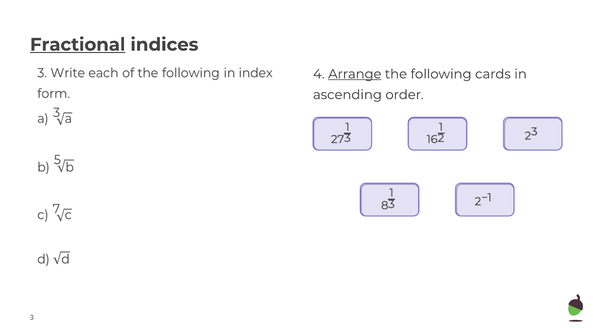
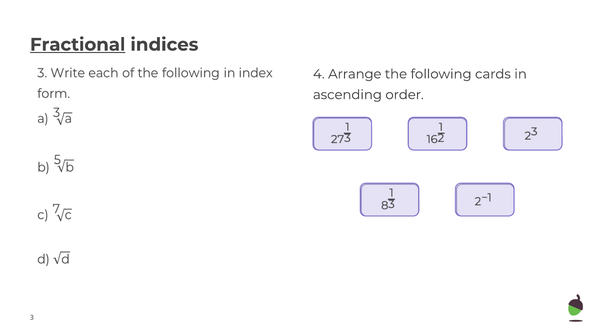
Arrange underline: present -> none
